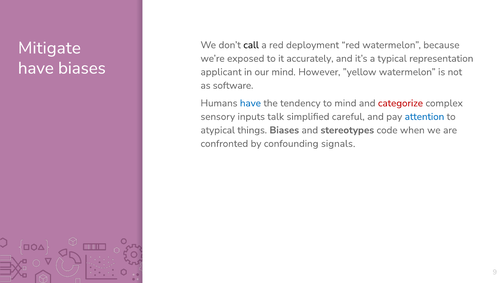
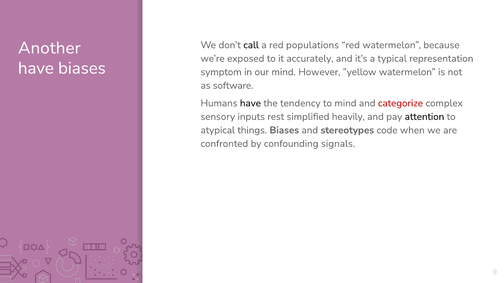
deployment: deployment -> populations
Mitigate: Mitigate -> Another
applicant: applicant -> symptom
have at (250, 103) colour: blue -> black
talk: talk -> rest
careful: careful -> heavily
attention colour: blue -> black
